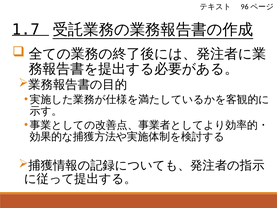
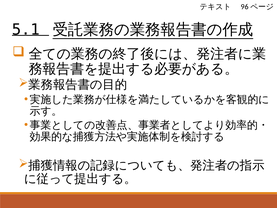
1.7: 1.7 -> 5.1
